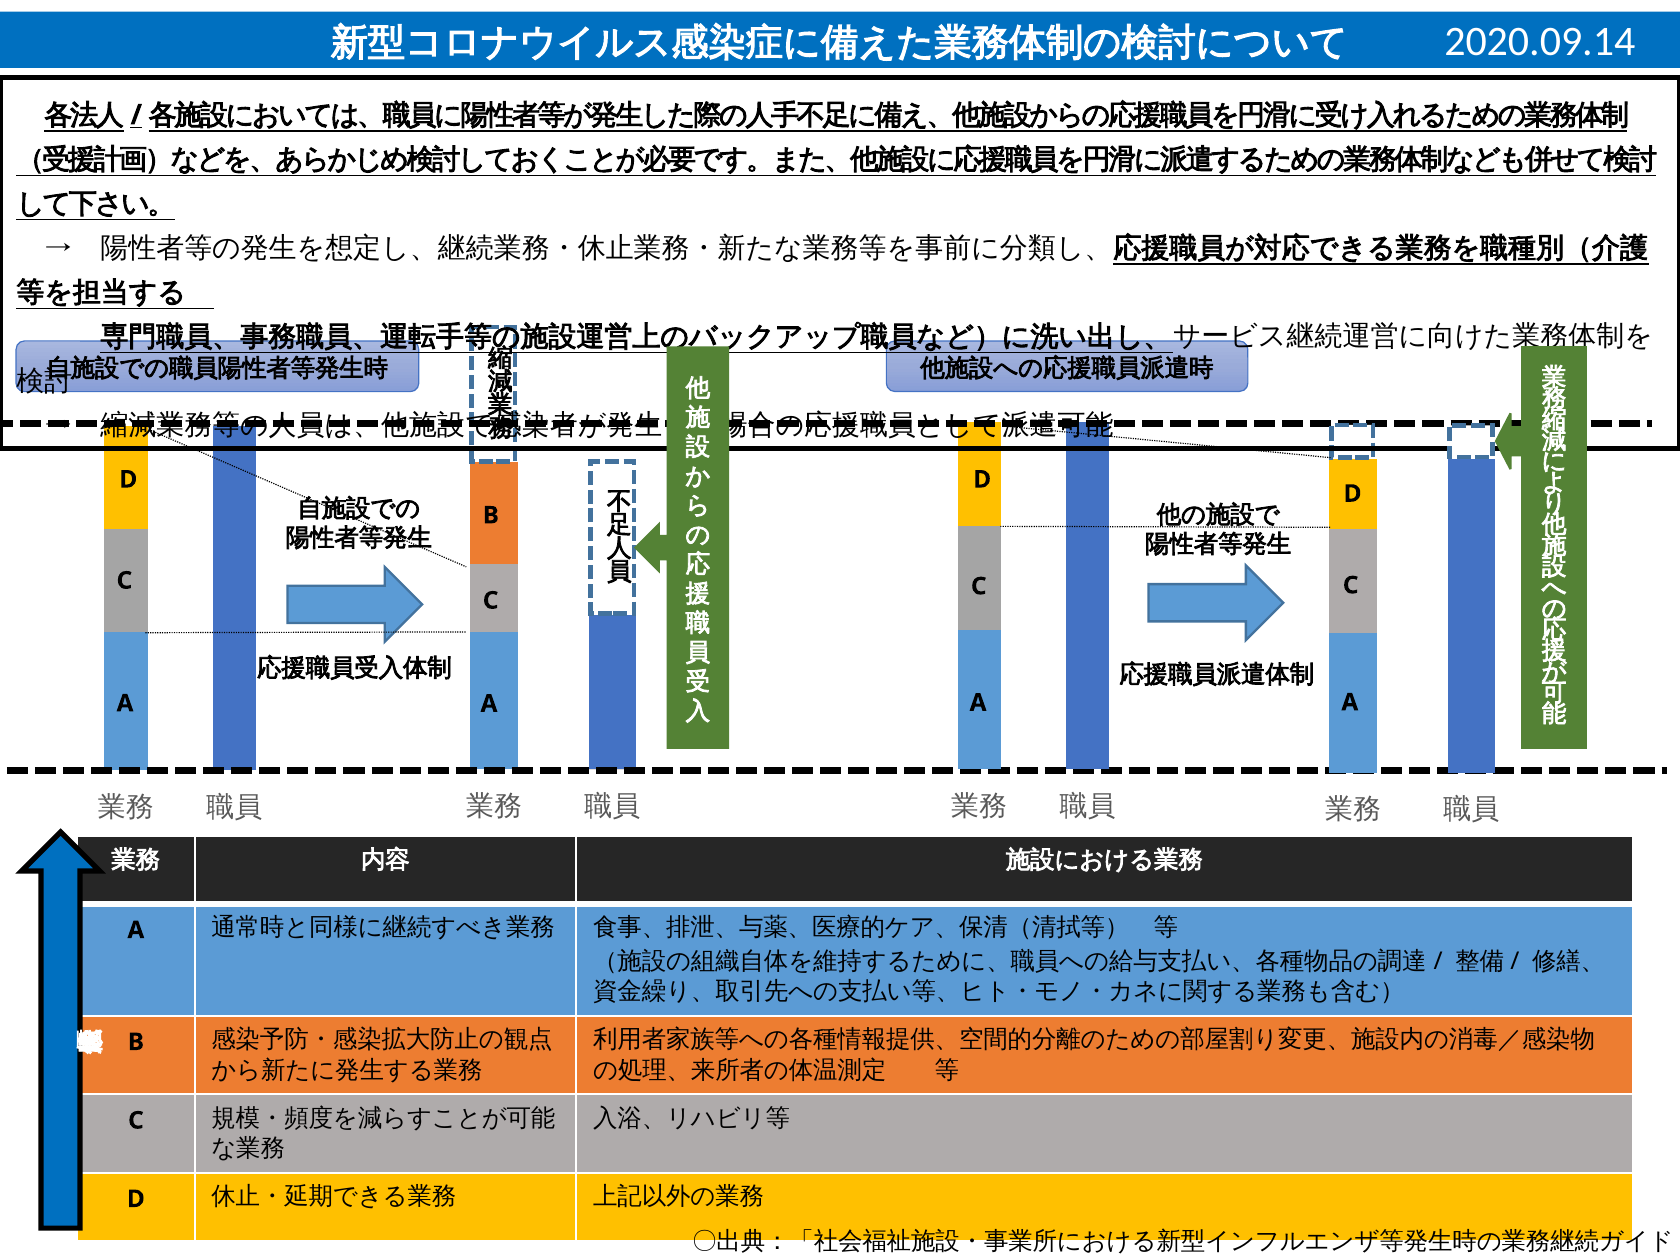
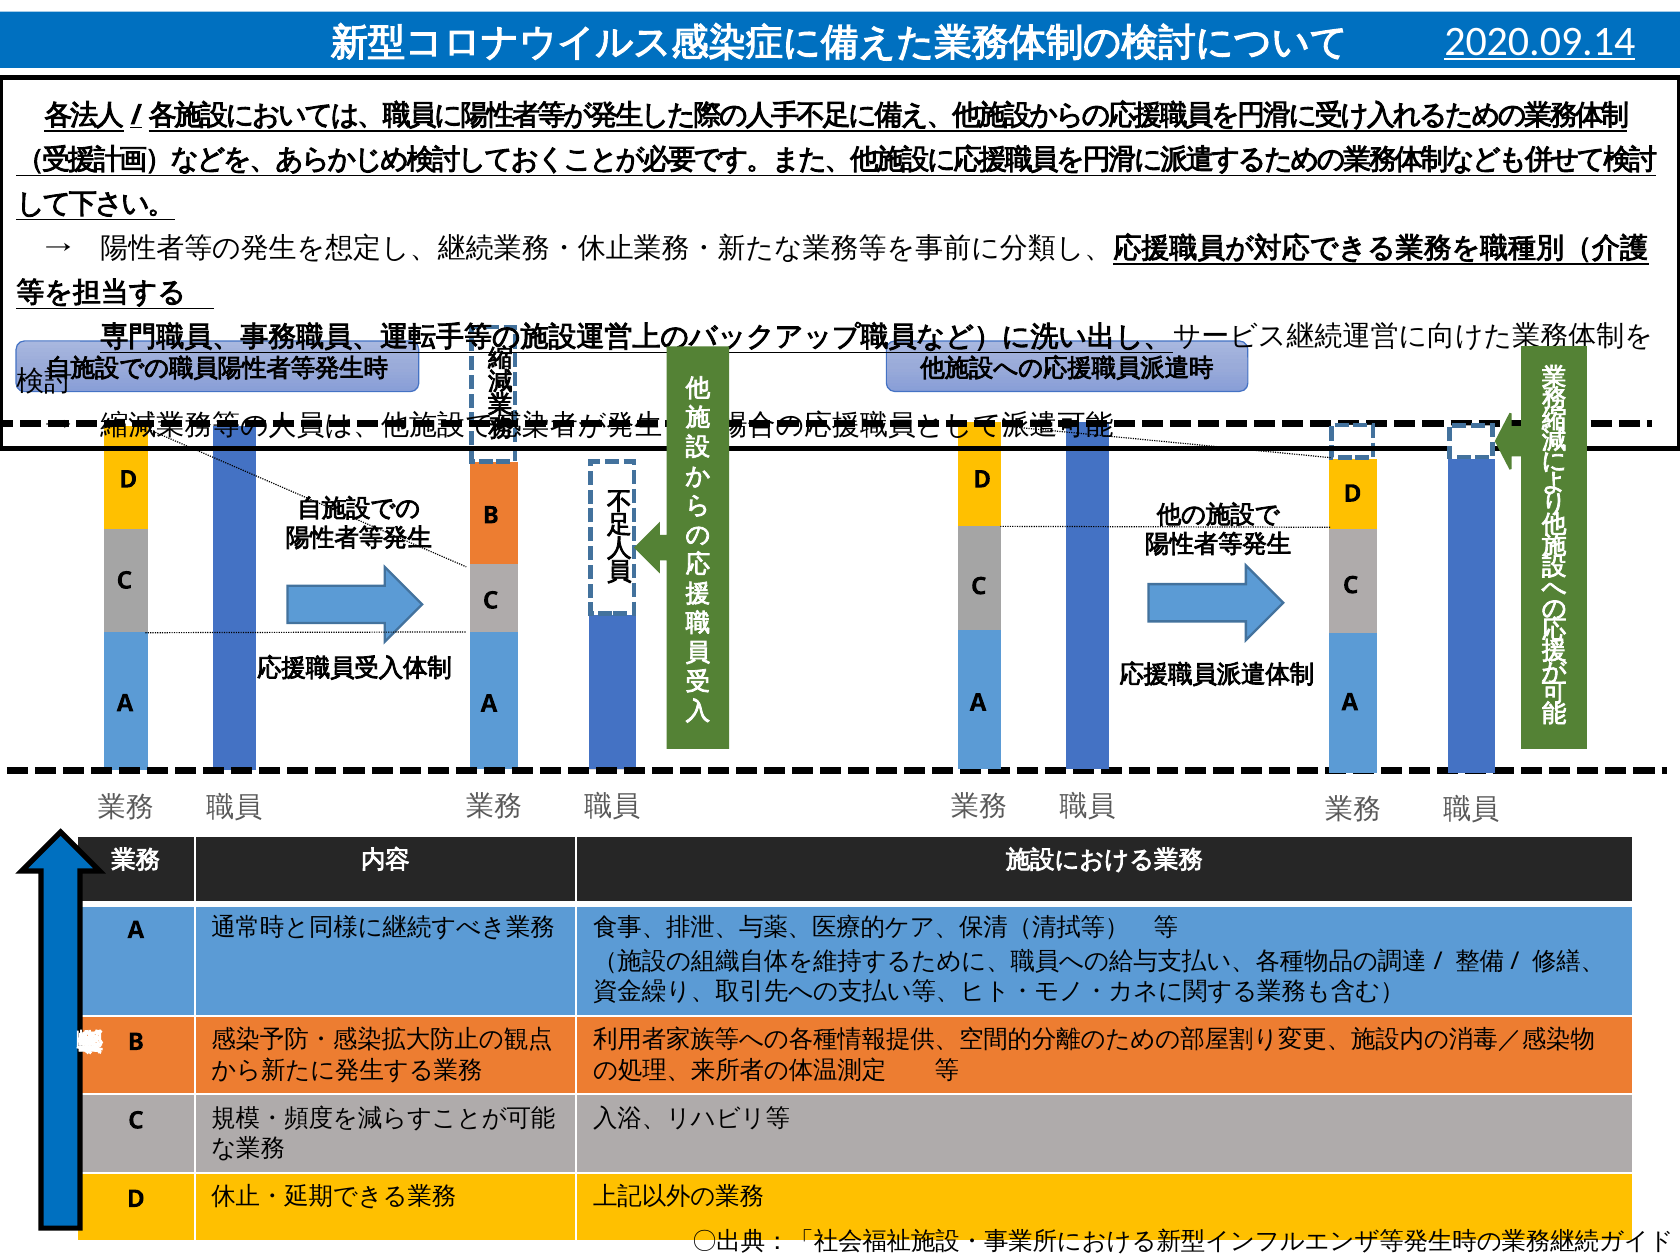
2020.09.14 underline: none -> present
